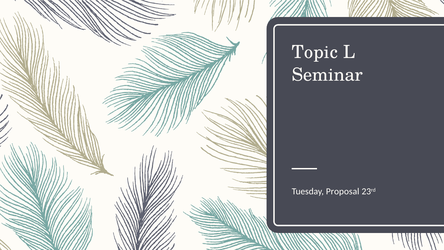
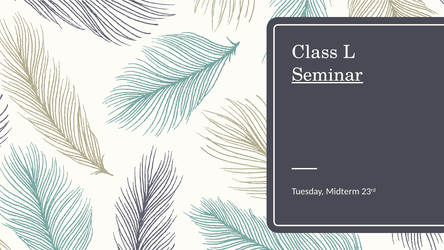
Topic: Topic -> Class
Seminar underline: none -> present
Proposal: Proposal -> Midterm
